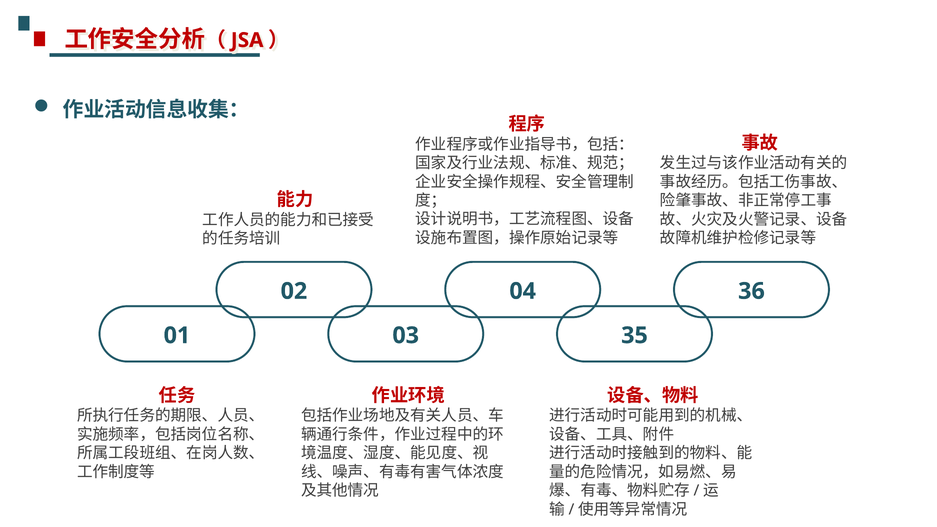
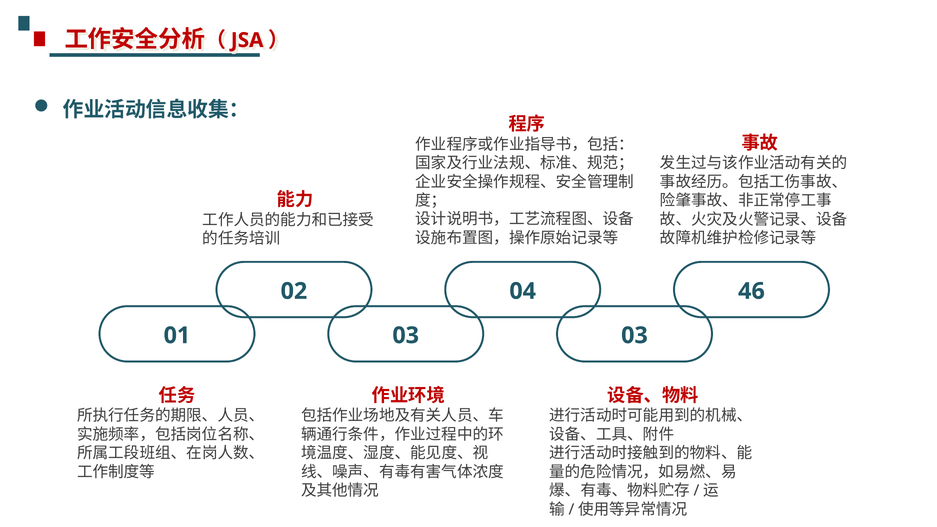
36: 36 -> 46
03 35: 35 -> 03
